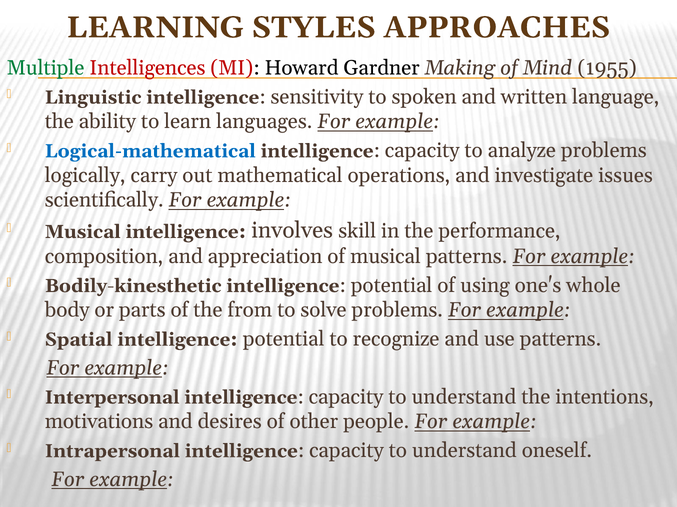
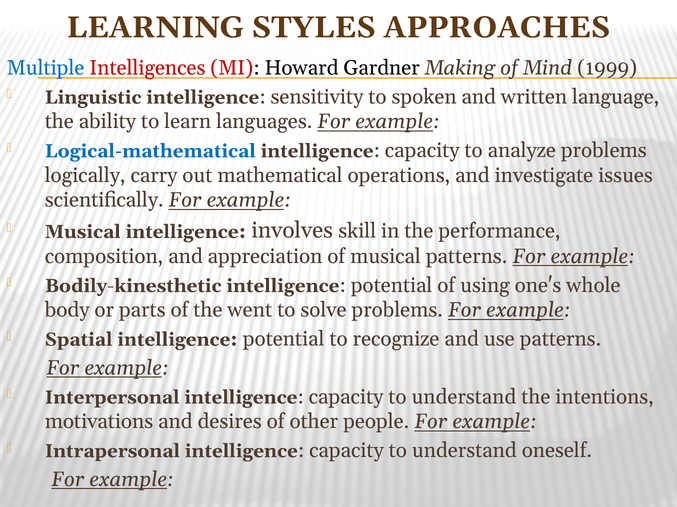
Multiple colour: green -> blue
1955: 1955 -> 1999
from: from -> went
